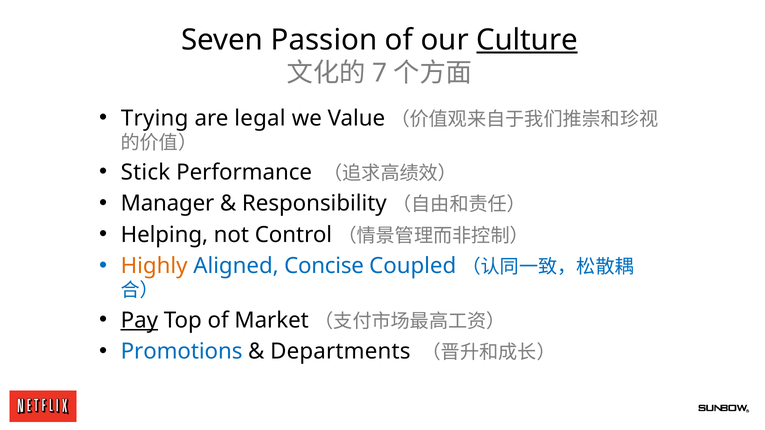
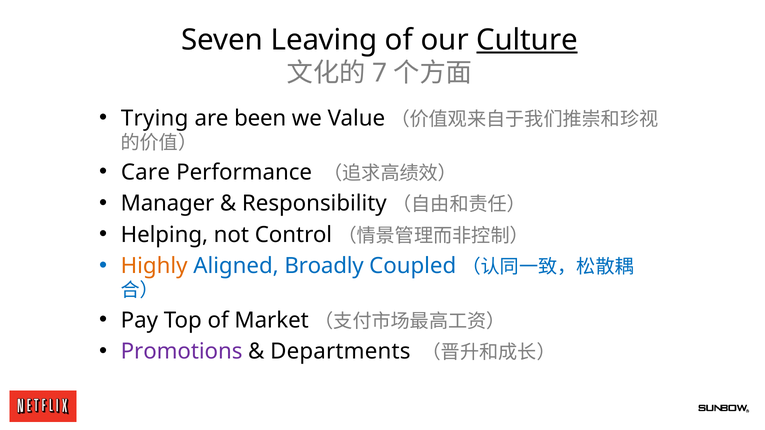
Passion: Passion -> Leaving
legal: legal -> been
Stick: Stick -> Care
Concise: Concise -> Broadly
Pay underline: present -> none
Promotions colour: blue -> purple
